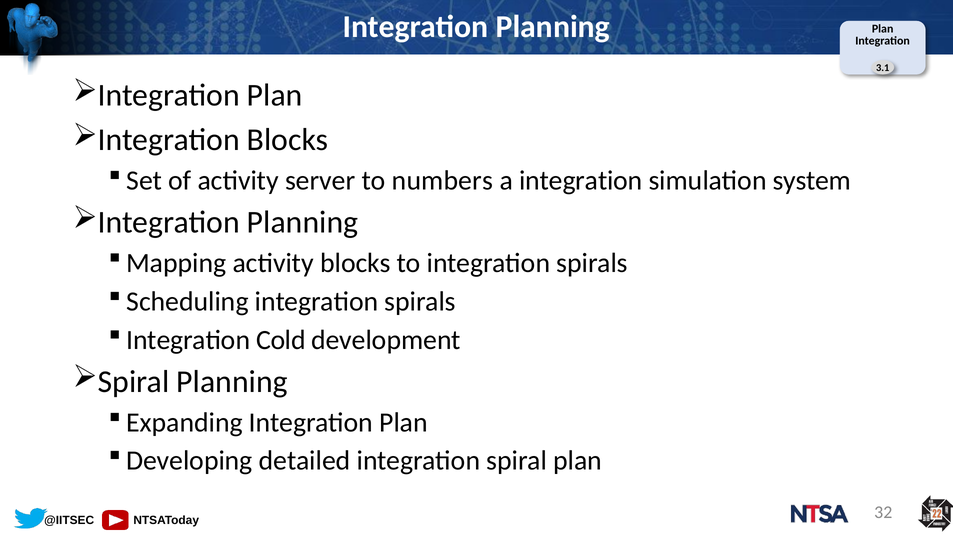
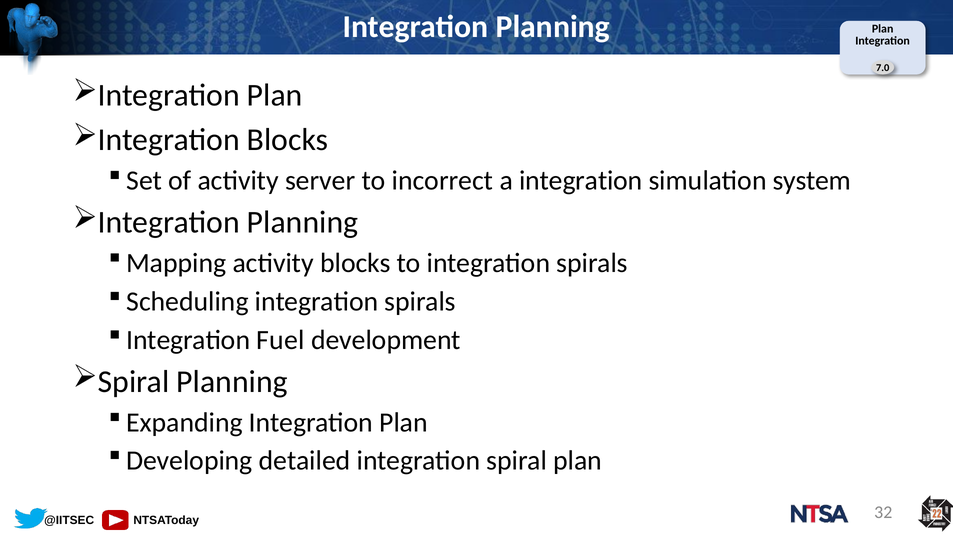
3.1: 3.1 -> 7.0
numbers: numbers -> incorrect
Cold: Cold -> Fuel
